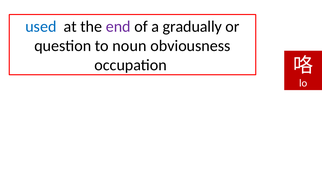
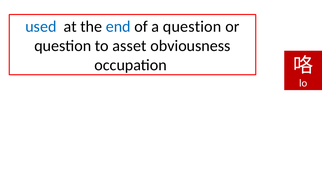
end colour: purple -> blue
a gradually: gradually -> question
noun: noun -> asset
